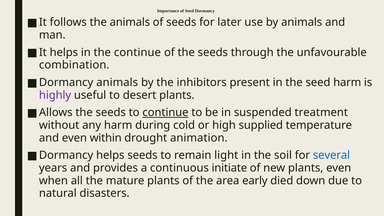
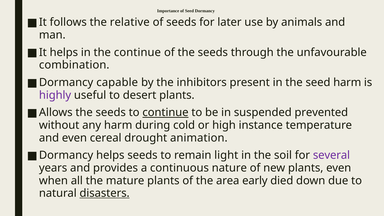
the animals: animals -> relative
Dormancy animals: animals -> capable
treatment: treatment -> prevented
supplied: supplied -> instance
within: within -> cereal
several colour: blue -> purple
initiate: initiate -> nature
disasters underline: none -> present
